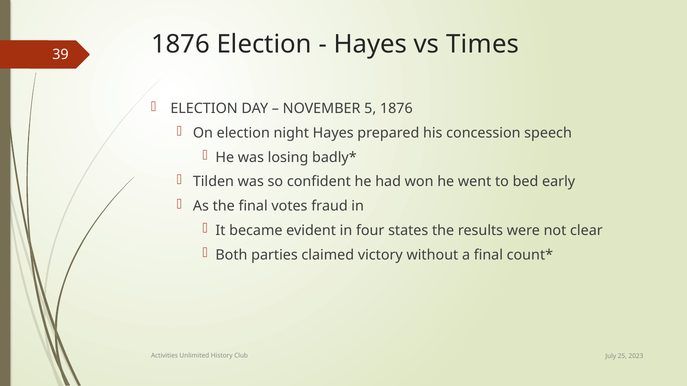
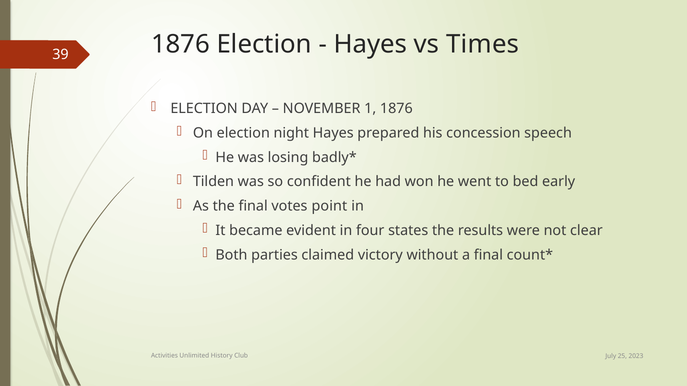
5: 5 -> 1
fraud: fraud -> point
